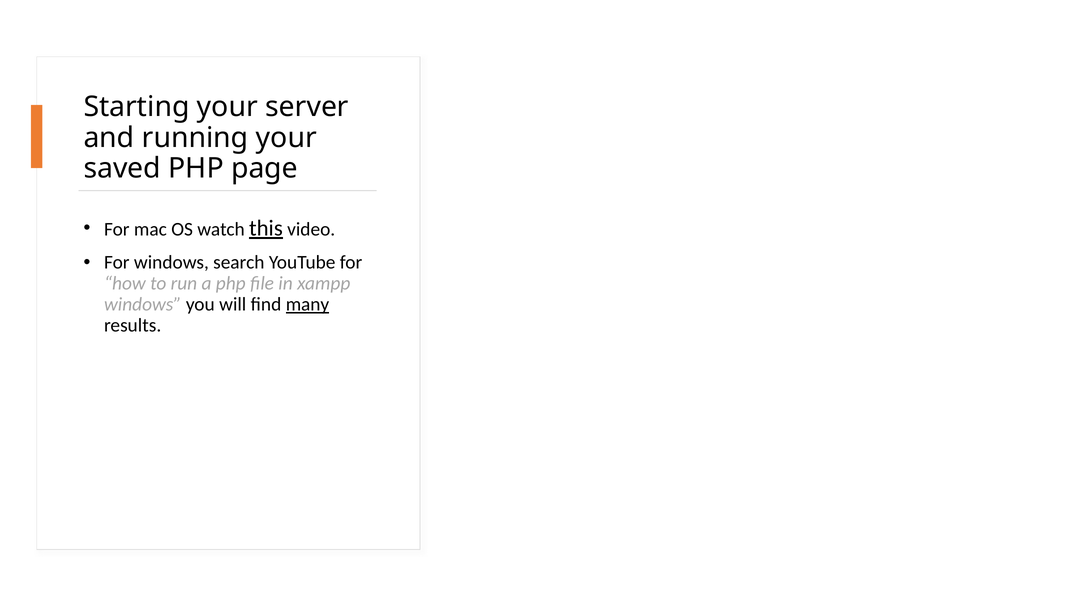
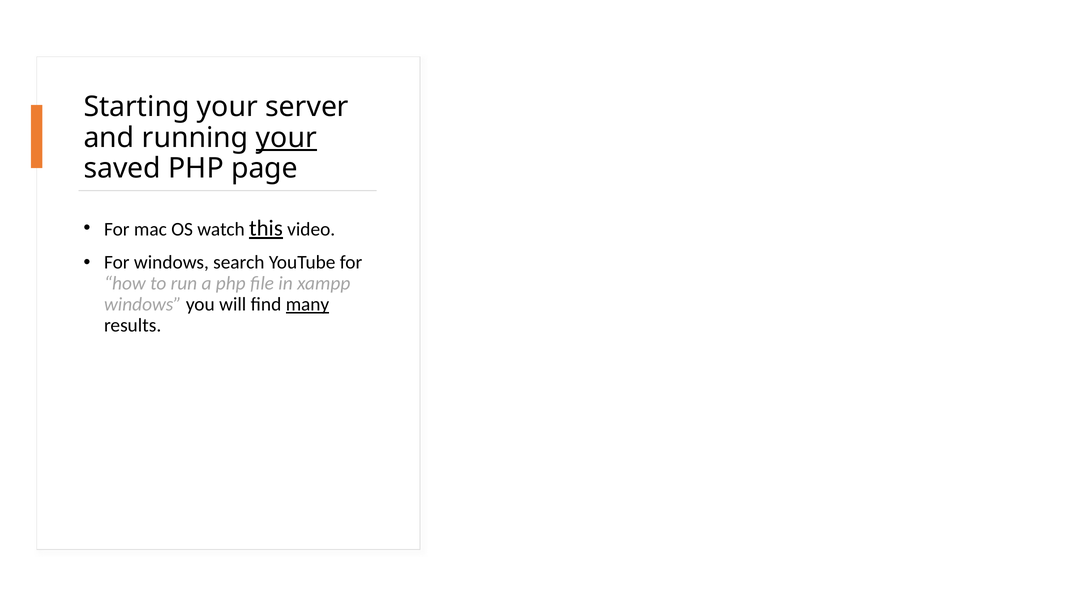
your at (286, 138) underline: none -> present
